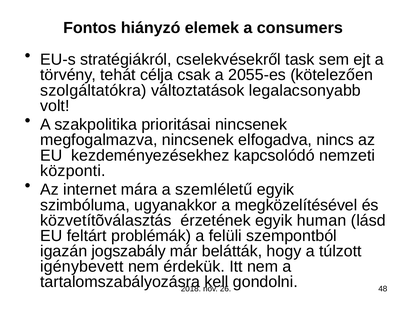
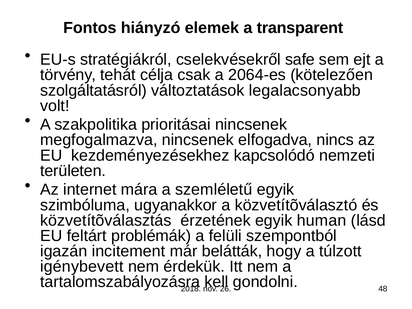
consumers: consumers -> transparent
task: task -> safe
2055-es: 2055-es -> 2064-es
szolgáltatókra: szolgáltatókra -> szolgáltatásról
központi: központi -> területen
megközelítésével: megközelítésével -> közvetítõválasztó
jogszabály: jogszabály -> incitement
